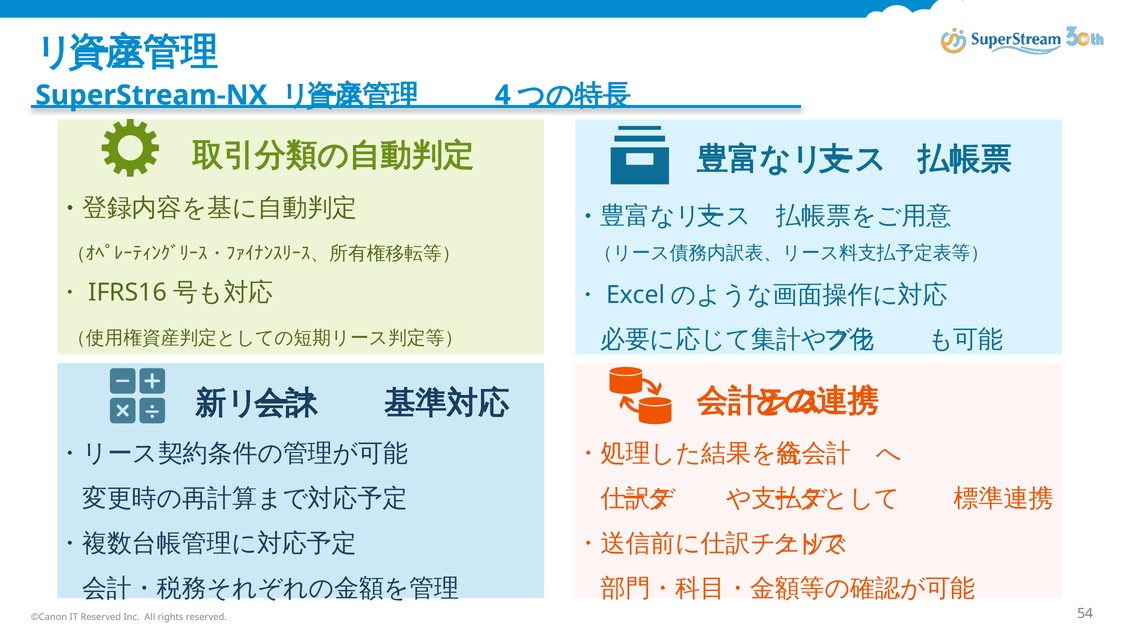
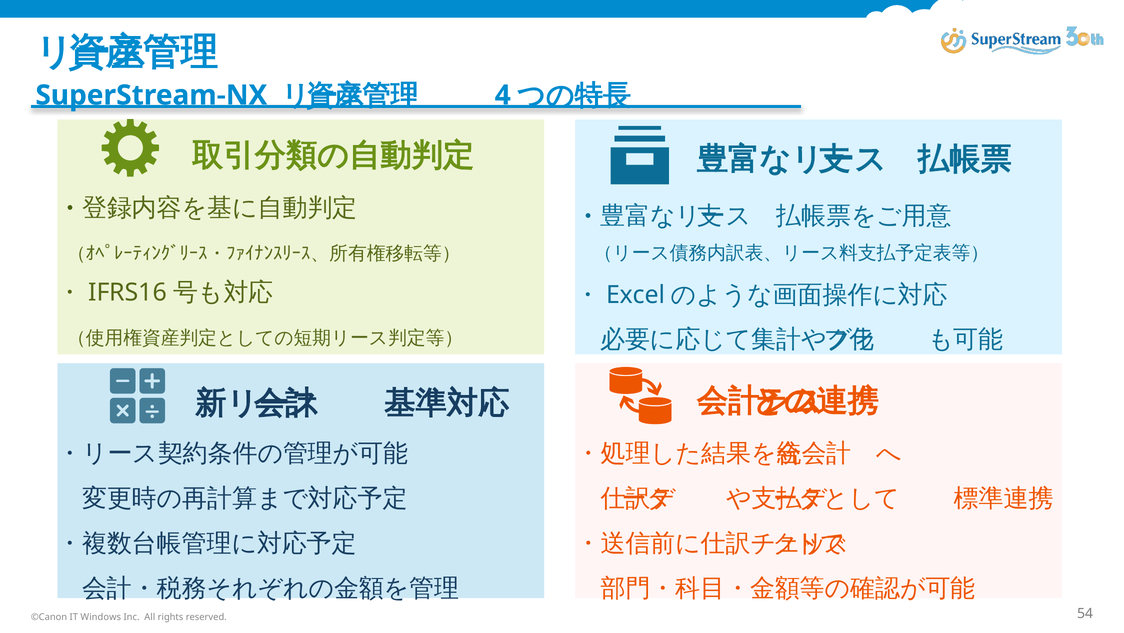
IT Reserved: Reserved -> Windows
